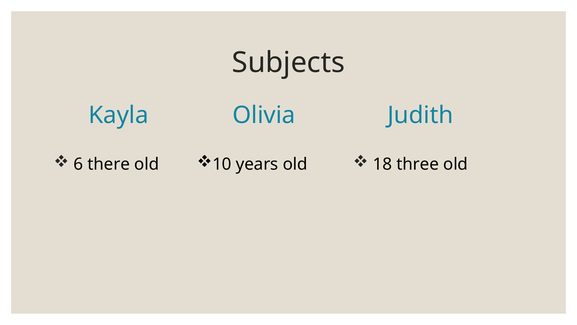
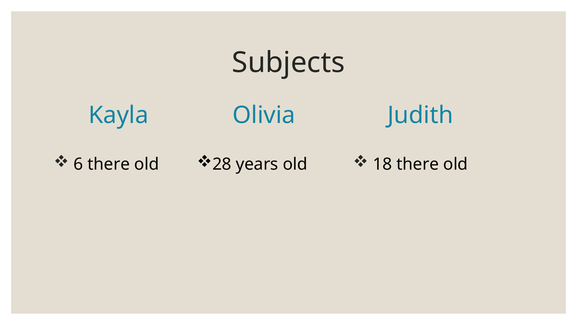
18 three: three -> there
10: 10 -> 28
